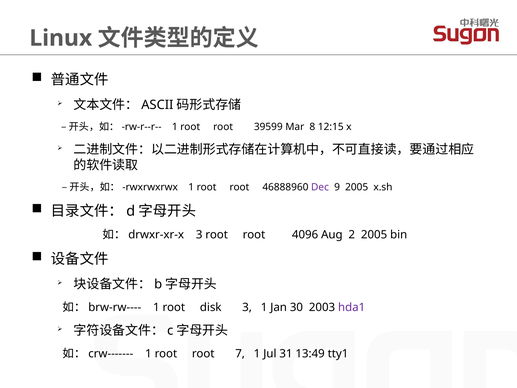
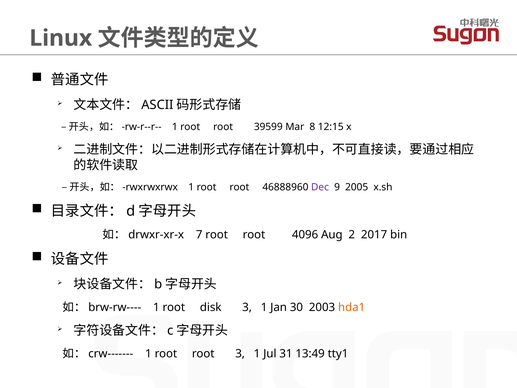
3 at (199, 235): 3 -> 7
2 2005: 2005 -> 2017
hda1 colour: purple -> orange
root 7: 7 -> 3
